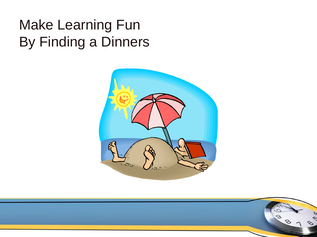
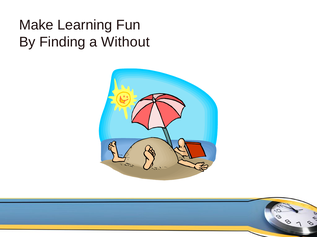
Dinners: Dinners -> Without
